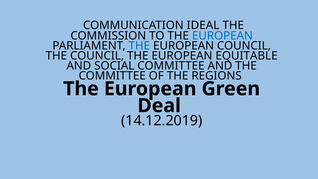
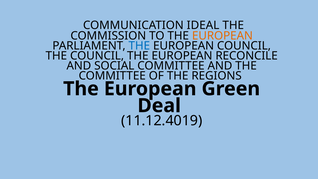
EUROPEAN at (222, 36) colour: blue -> orange
EQUITABLE: EQUITABLE -> RECONCILE
14.12.2019: 14.12.2019 -> 11.12.4019
